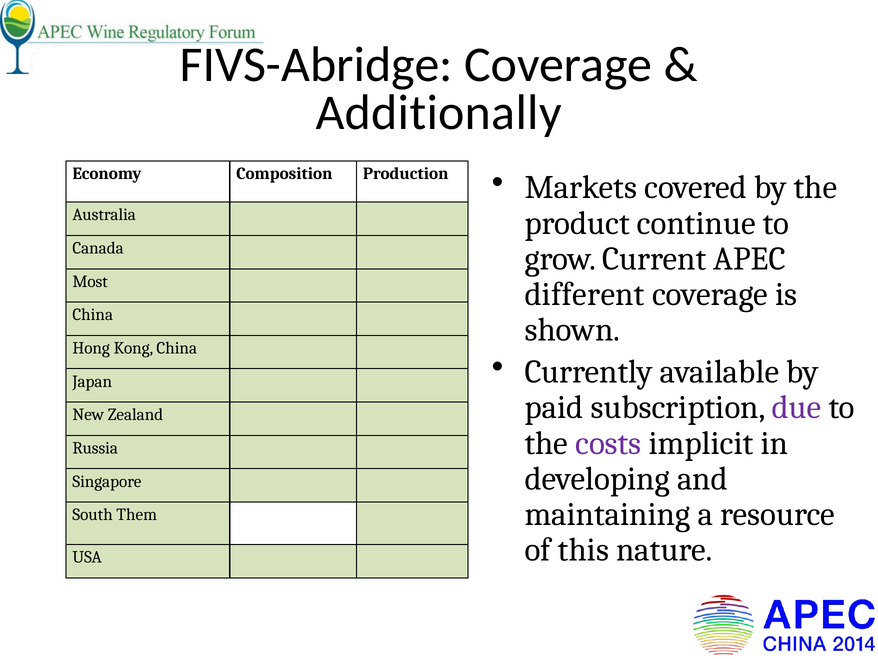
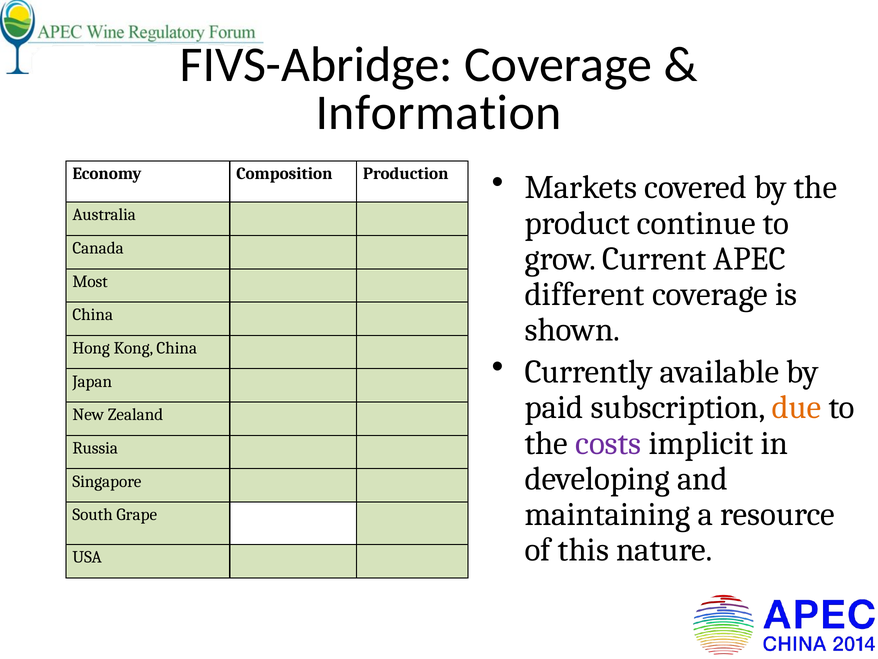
Additionally: Additionally -> Information
due colour: purple -> orange
Them: Them -> Grape
